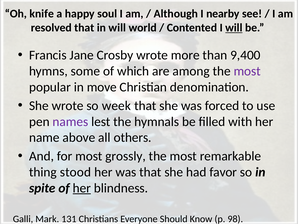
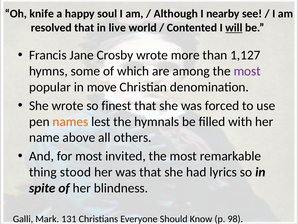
in will: will -> live
9,400: 9,400 -> 1,127
week: week -> finest
names colour: purple -> orange
grossly: grossly -> invited
favor: favor -> lyrics
her at (82, 188) underline: present -> none
